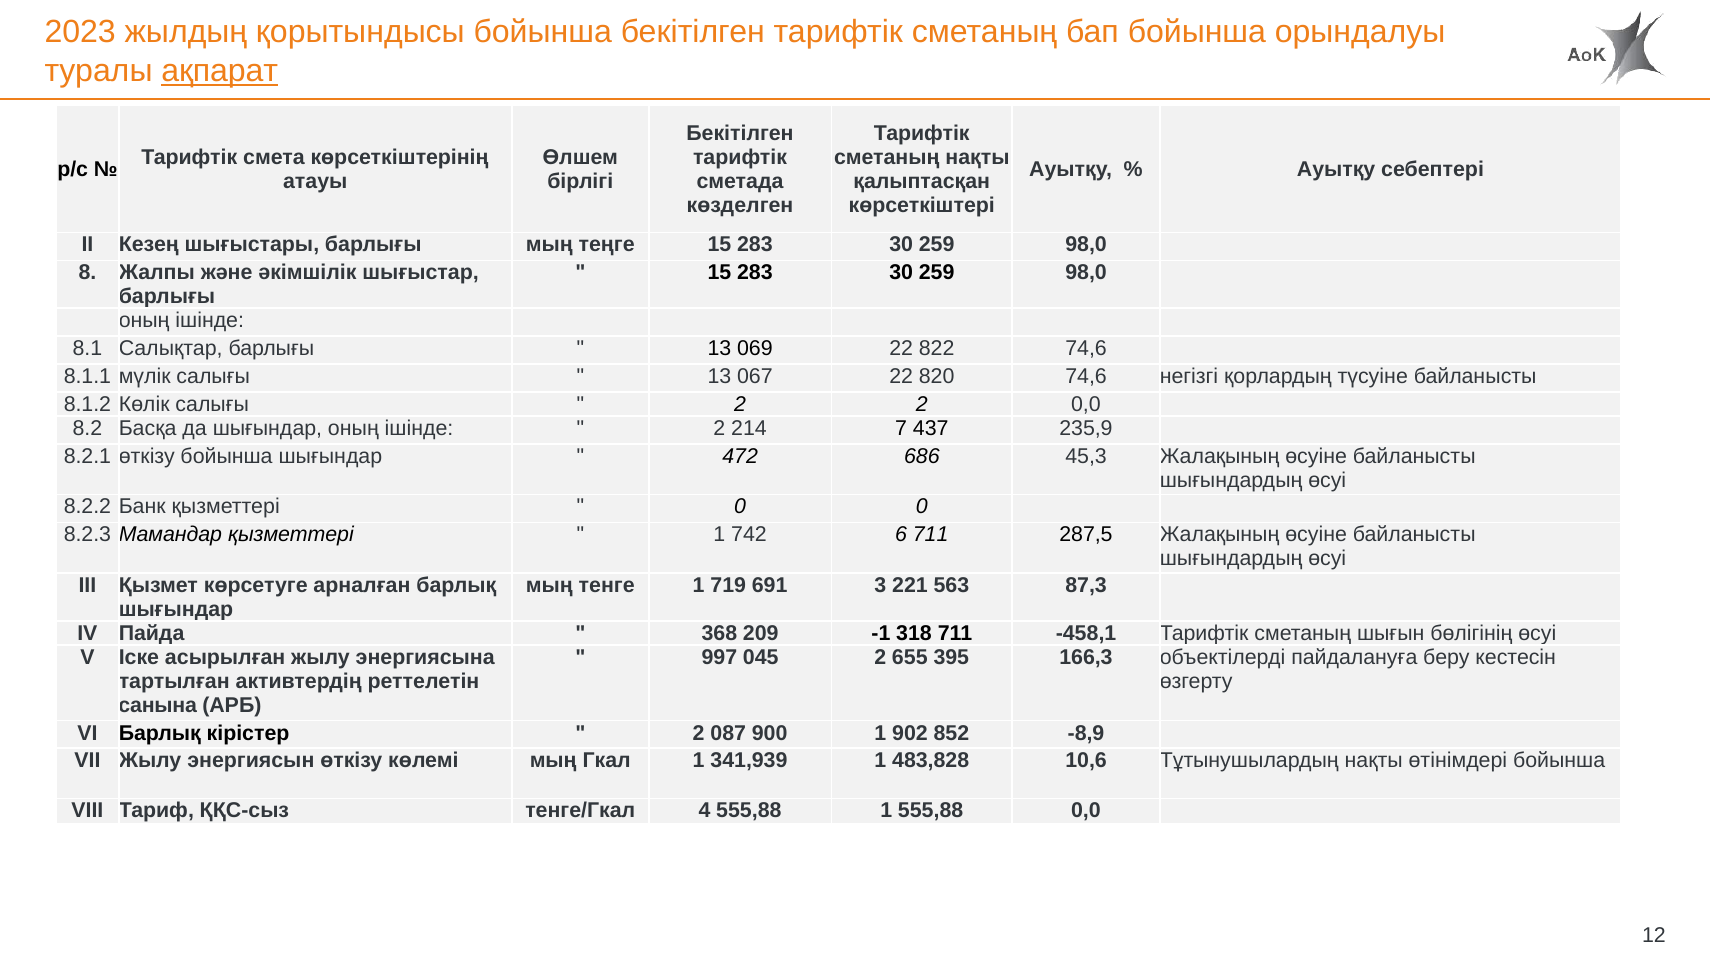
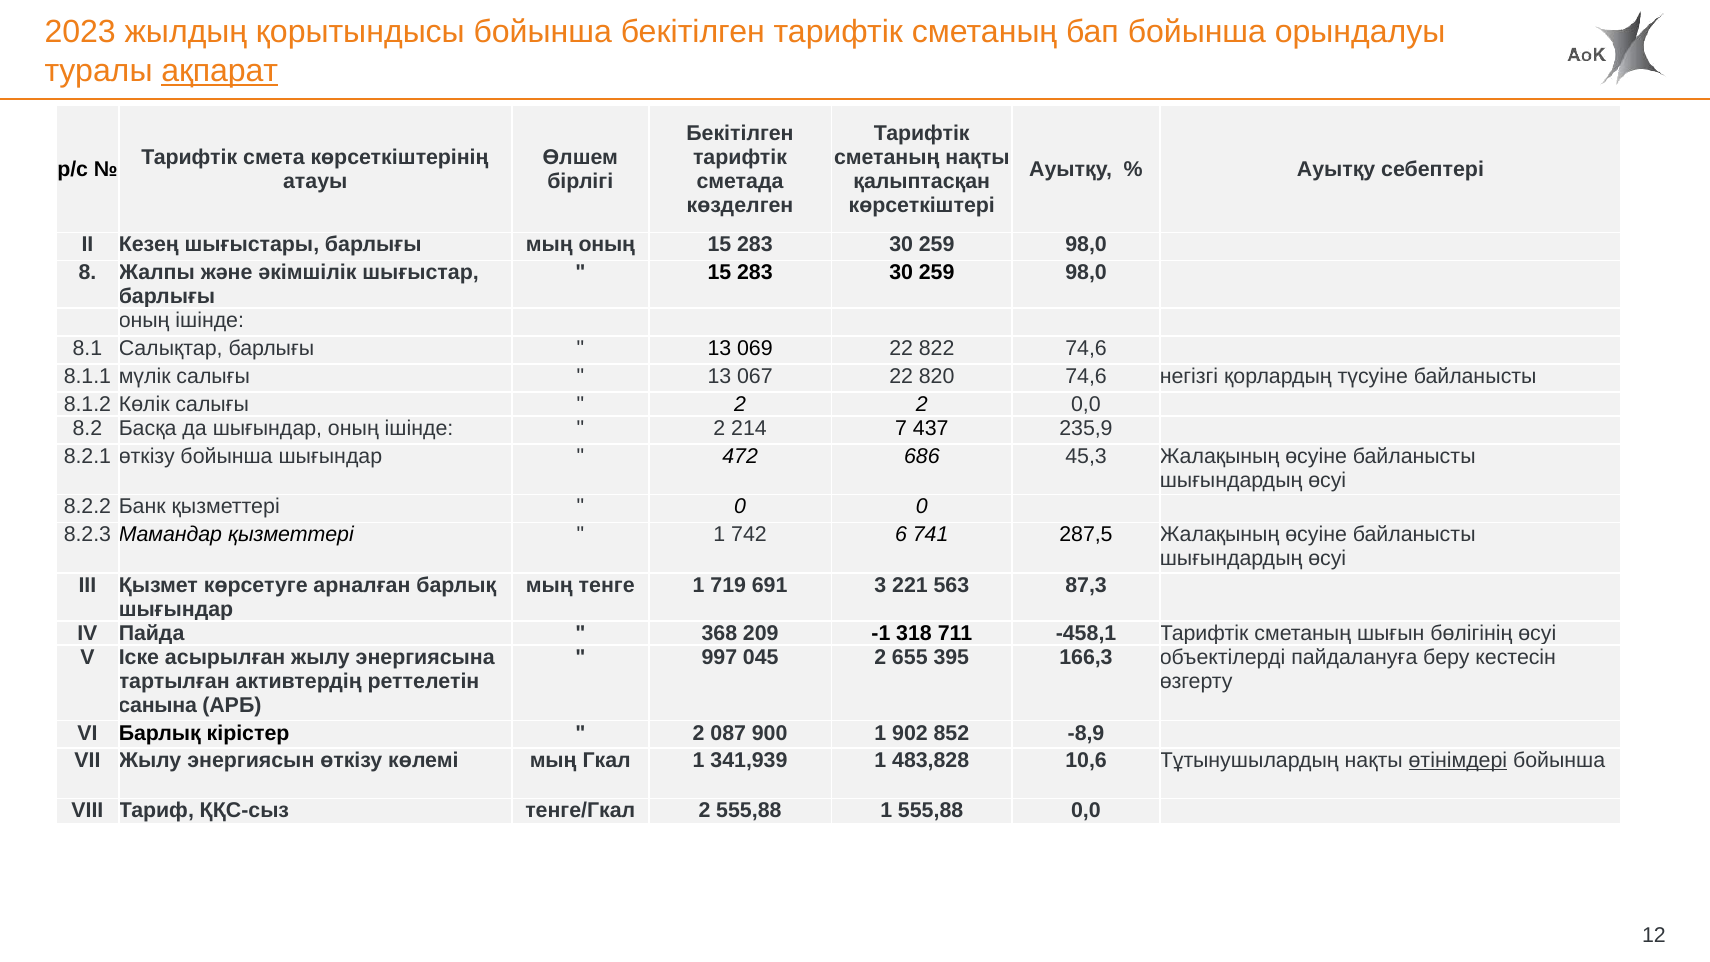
мың теңге: теңге -> оның
6 711: 711 -> 741
өтінімдері underline: none -> present
тенге/Гкал 4: 4 -> 2
